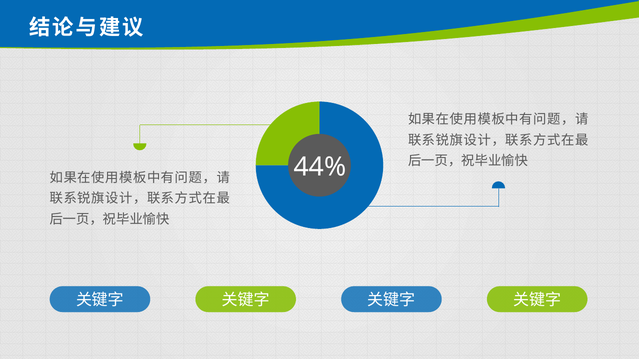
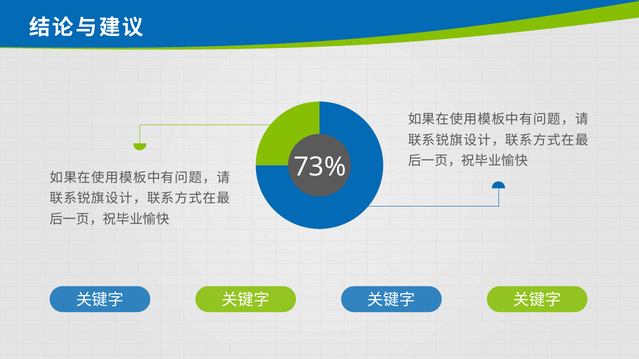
44%: 44% -> 73%
